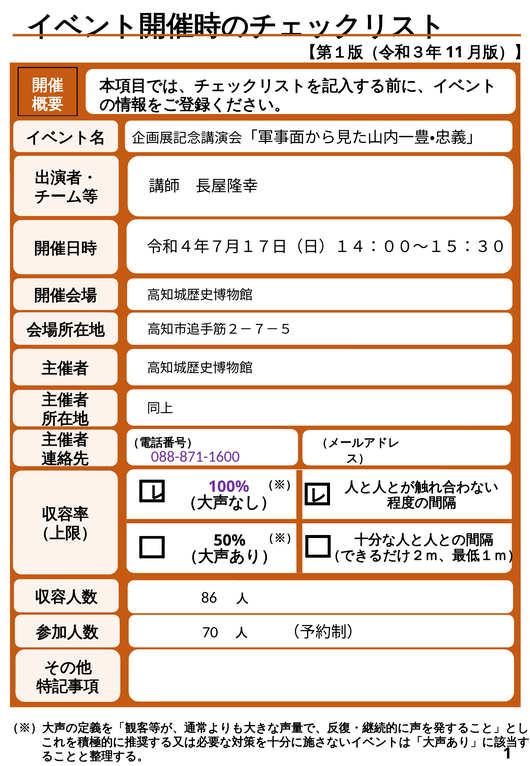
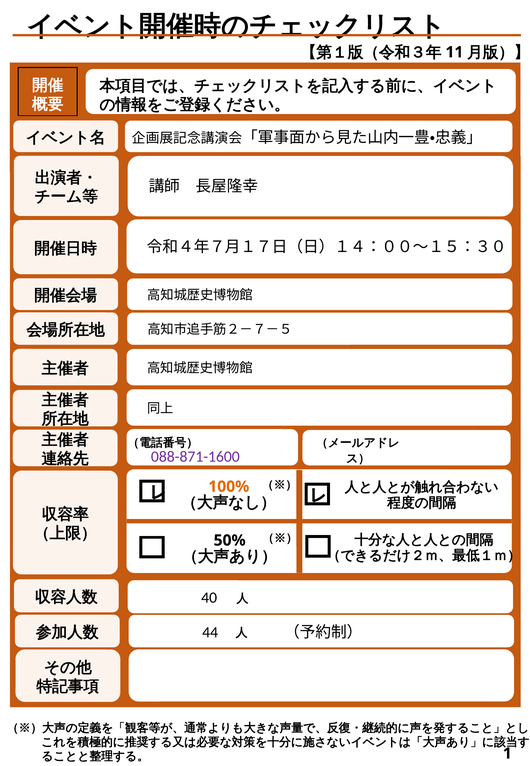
100% colour: purple -> orange
86: 86 -> 40
70: 70 -> 44
